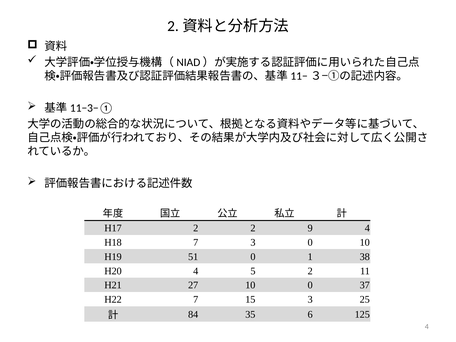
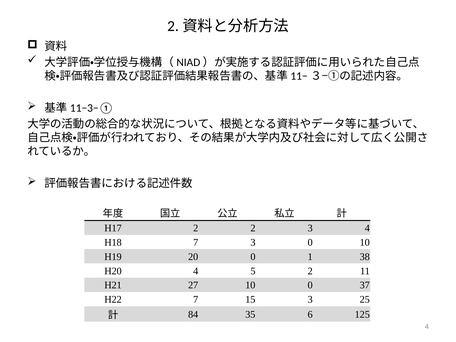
2 9: 9 -> 3
51: 51 -> 20
